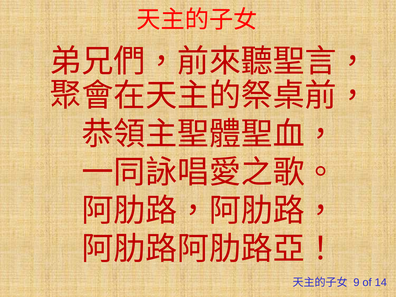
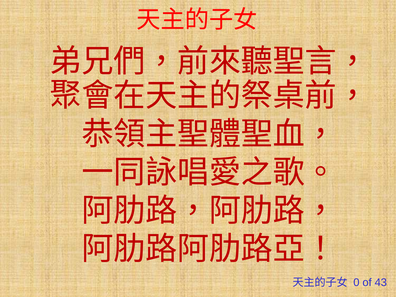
9: 9 -> 0
14: 14 -> 43
